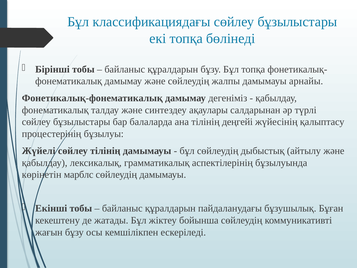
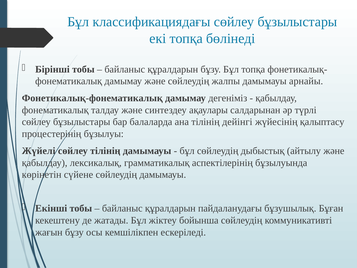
деңгейі: деңгейі -> дейінгі
марблс: марблс -> сүйене
